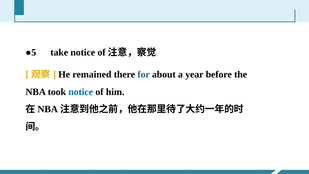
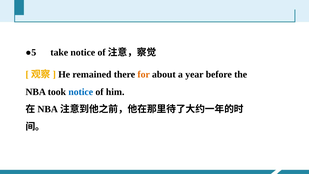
for colour: blue -> orange
